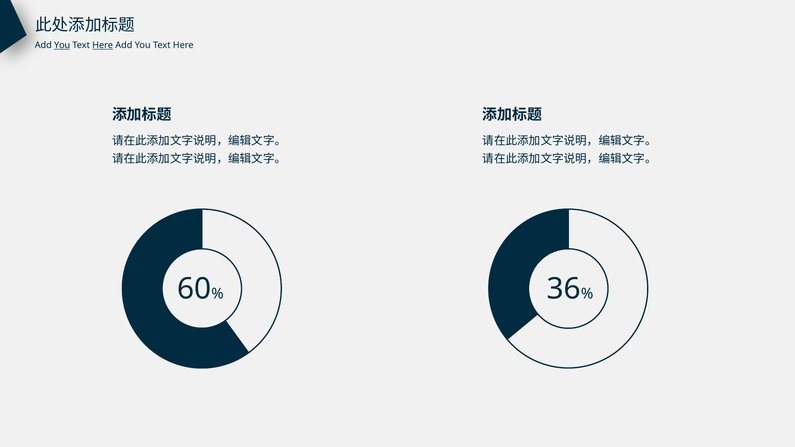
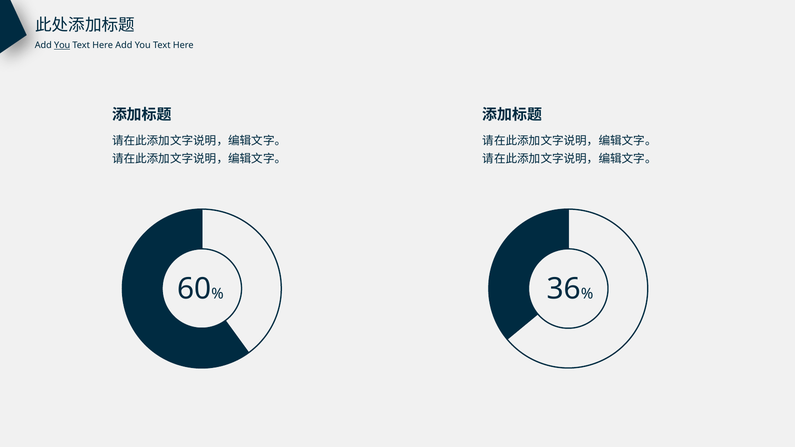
Here at (103, 45) underline: present -> none
